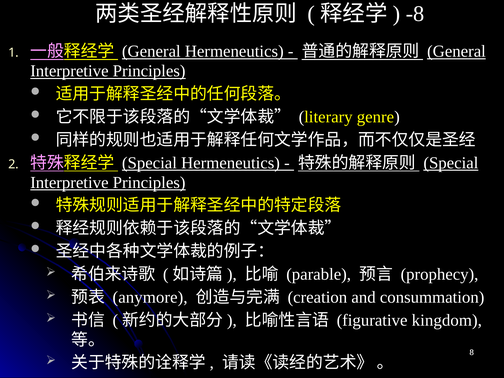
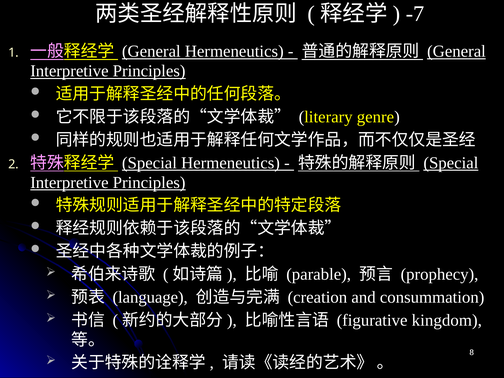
-8: -8 -> -7
anymore: anymore -> language
